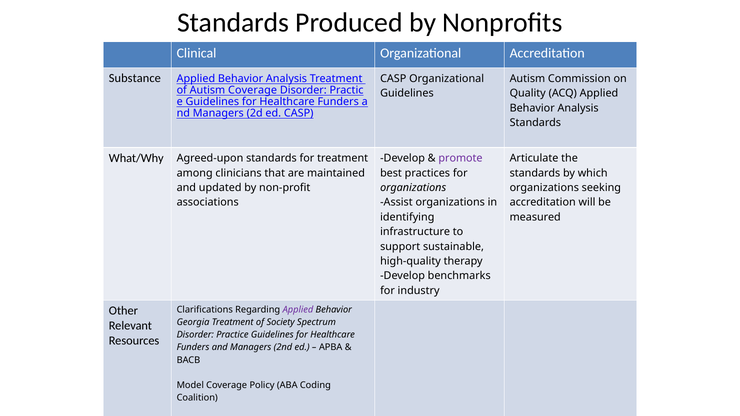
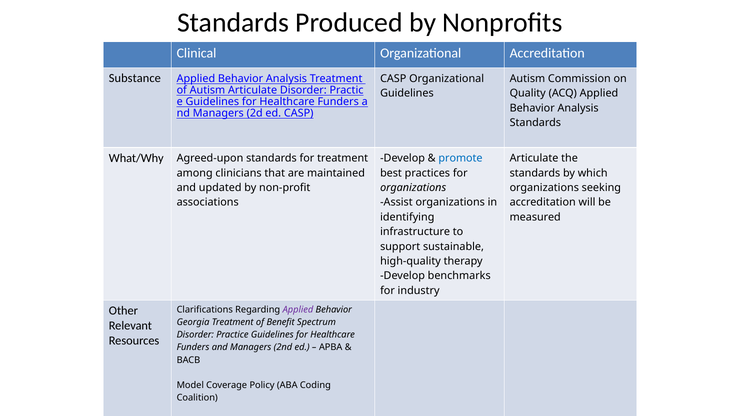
Autism Coverage: Coverage -> Articulate
promote colour: purple -> blue
Society: Society -> Benefit
